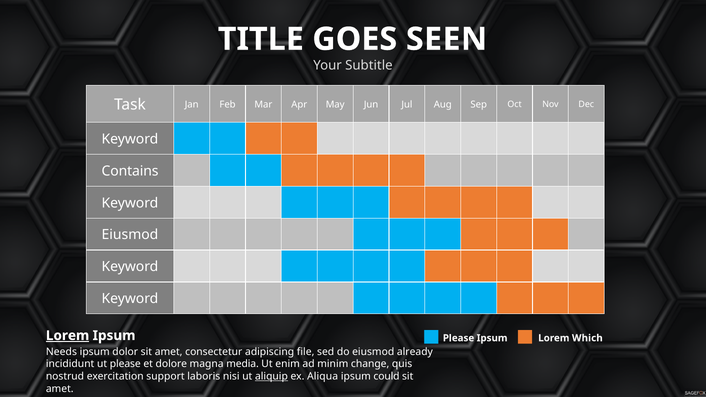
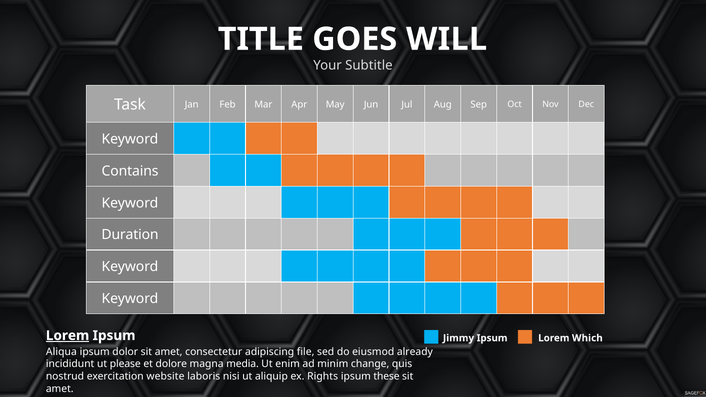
SEEN: SEEN -> WILL
Eiusmod at (130, 235): Eiusmod -> Duration
Please at (459, 338): Please -> Jimmy
Needs: Needs -> Aliqua
support: support -> website
aliquip underline: present -> none
Aliqua: Aliqua -> Rights
could: could -> these
